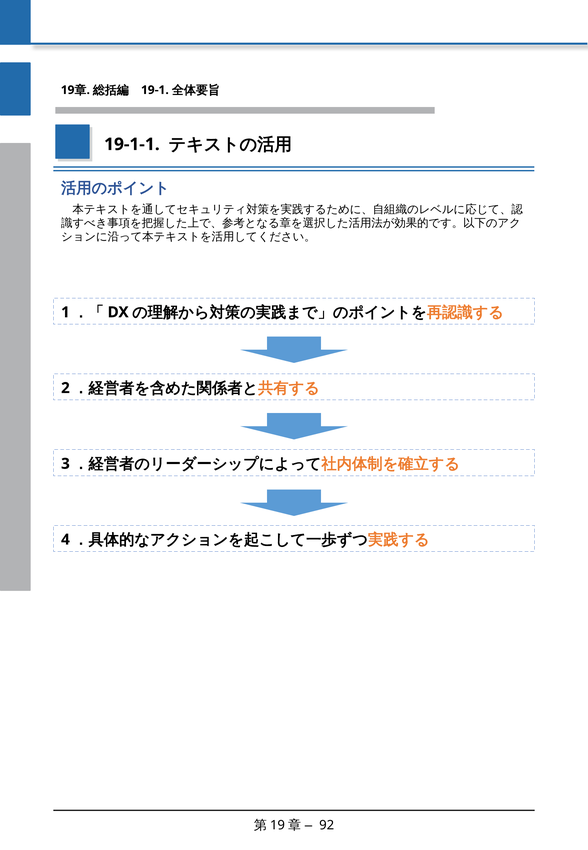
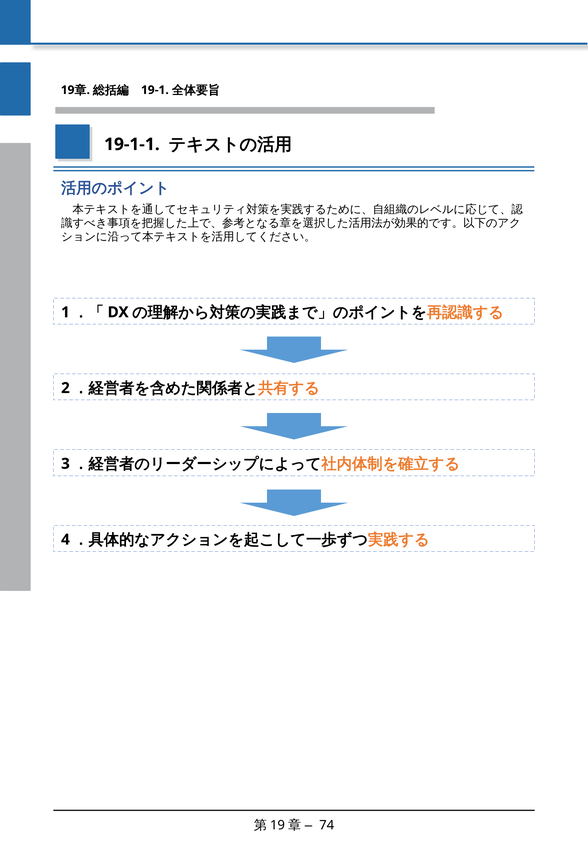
92: 92 -> 74
